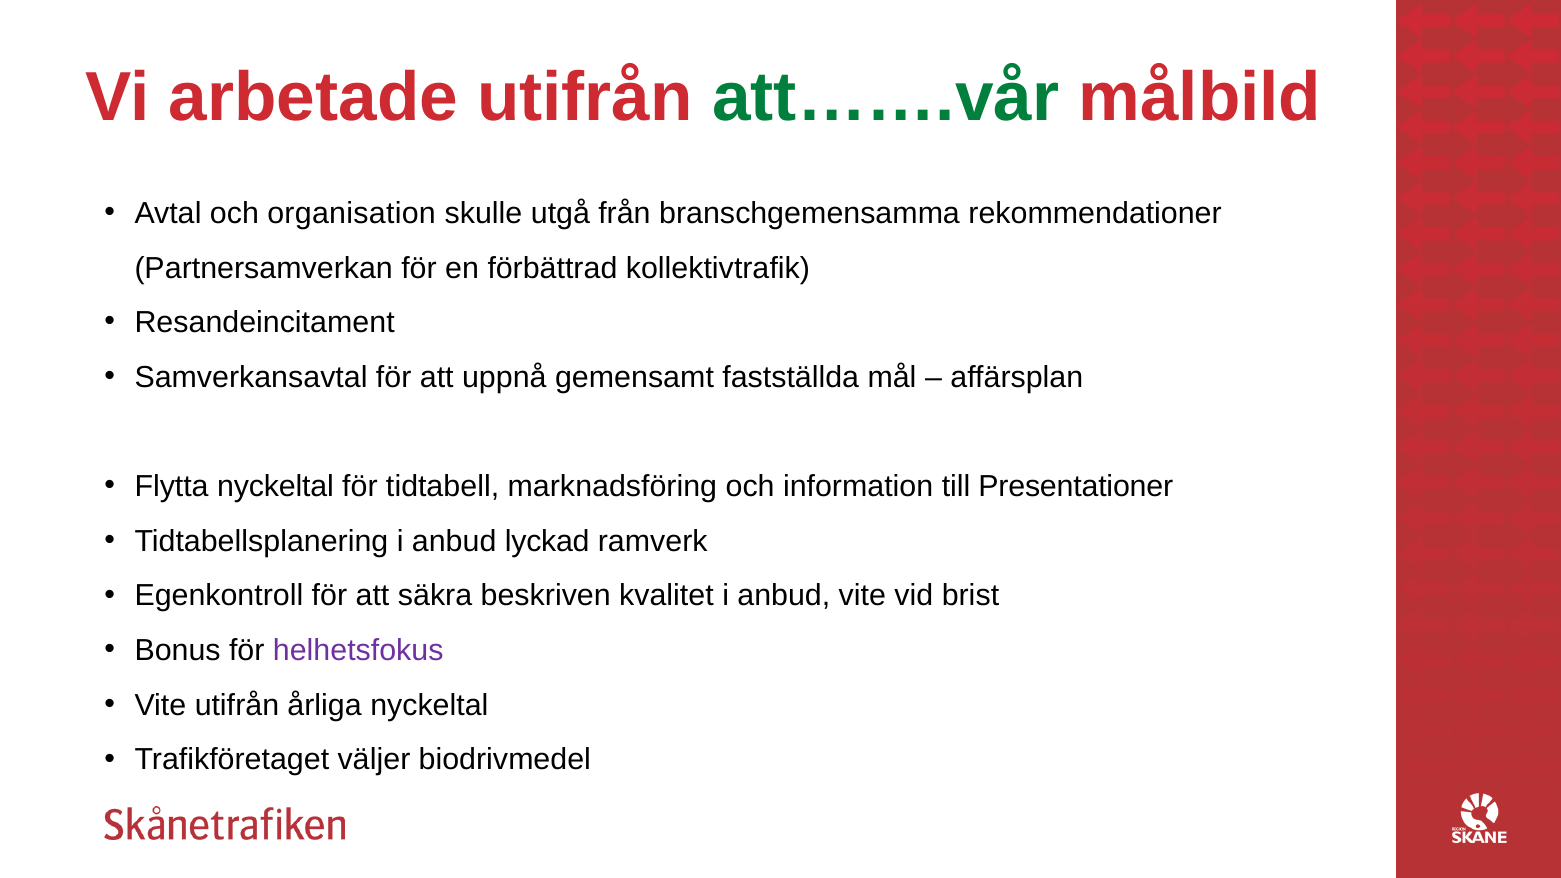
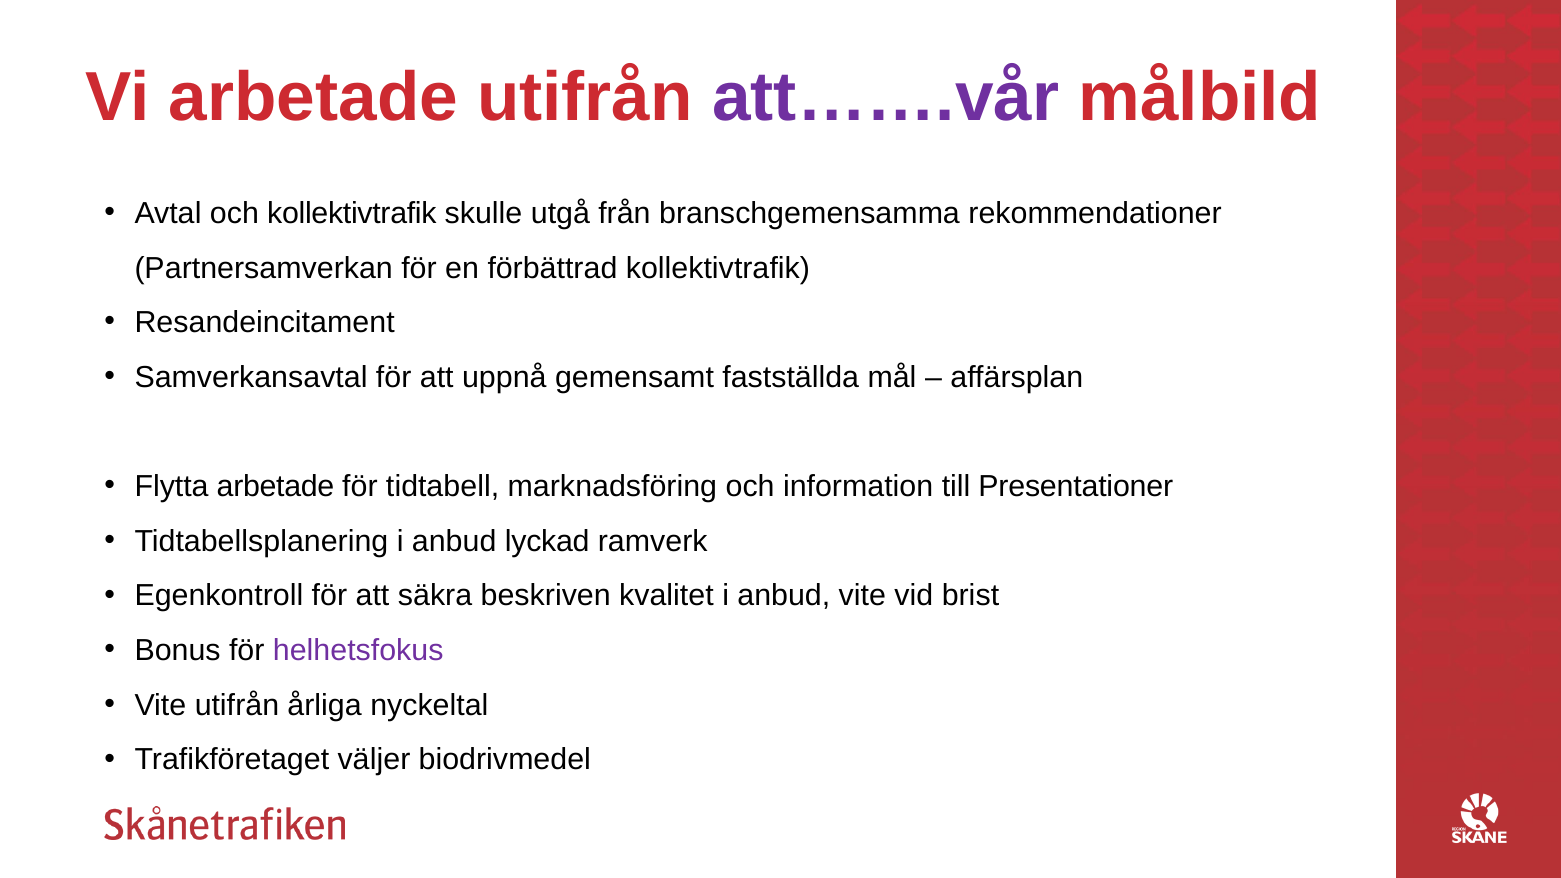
att…….vår colour: green -> purple
och organisation: organisation -> kollektivtrafik
Flytta nyckeltal: nyckeltal -> arbetade
